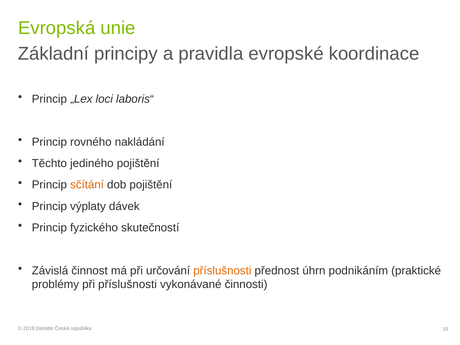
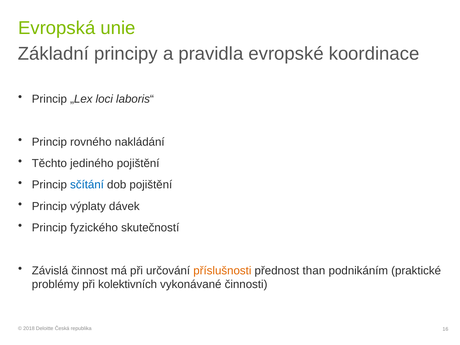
sčítání colour: orange -> blue
úhrn: úhrn -> than
při příslušnosti: příslušnosti -> kolektivních
